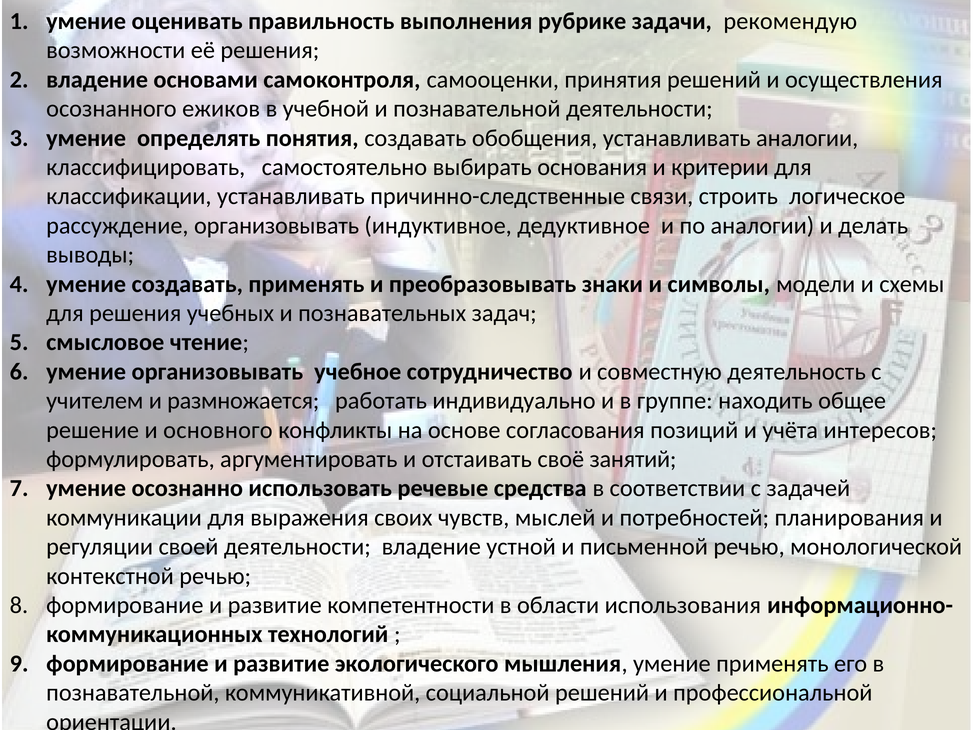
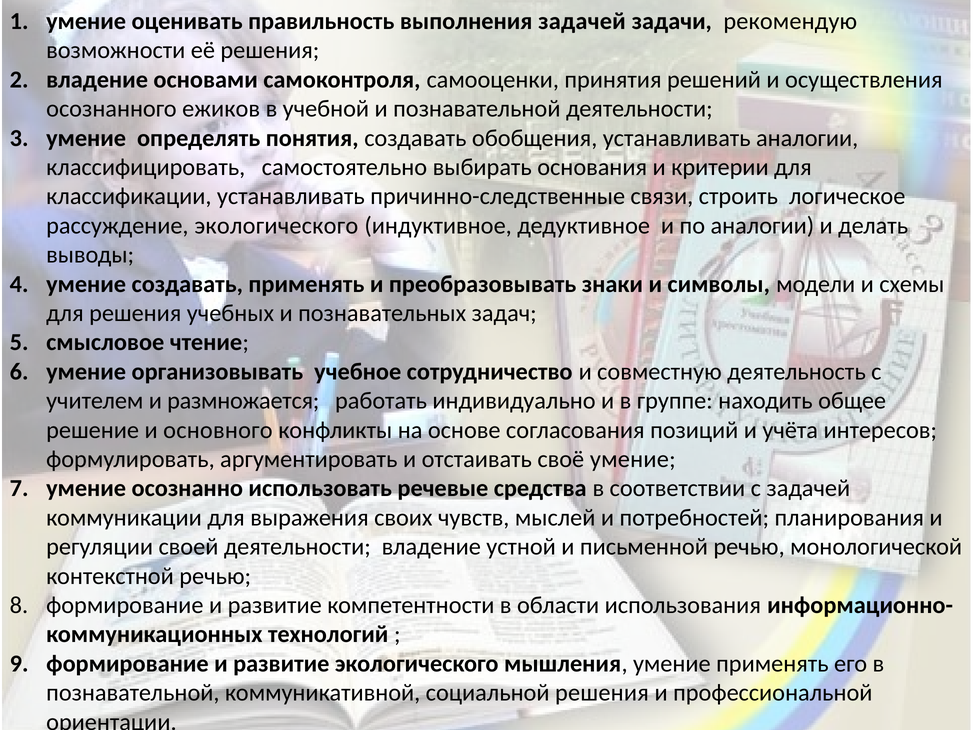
выполнения рубрике: рубрике -> задачей
рассуждение организовывать: организовывать -> экологического
своё занятий: занятий -> умение
социальной решений: решений -> решения
